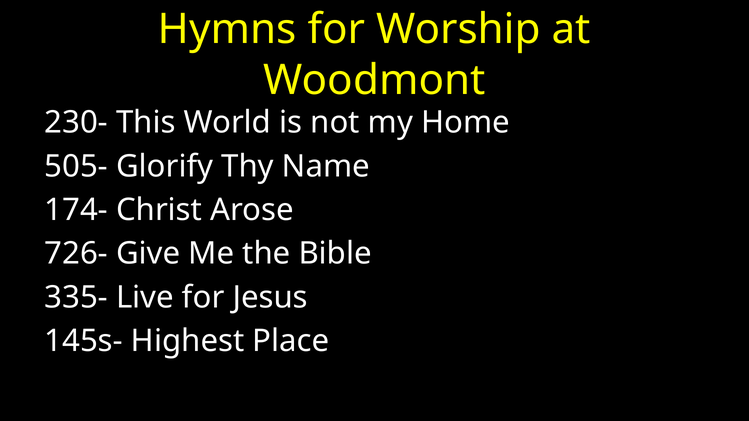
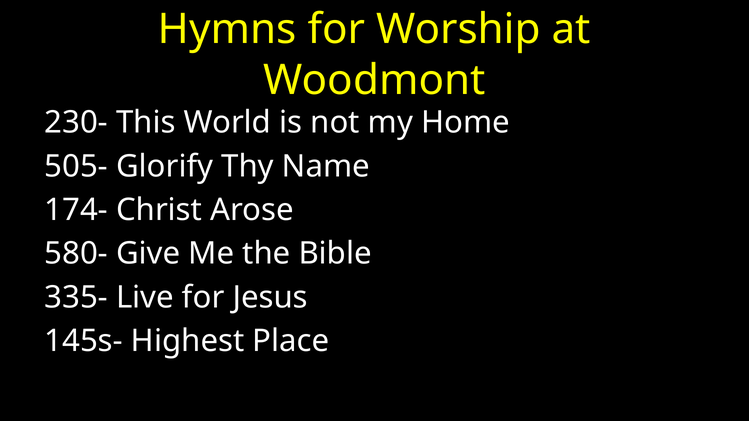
726-: 726- -> 580-
